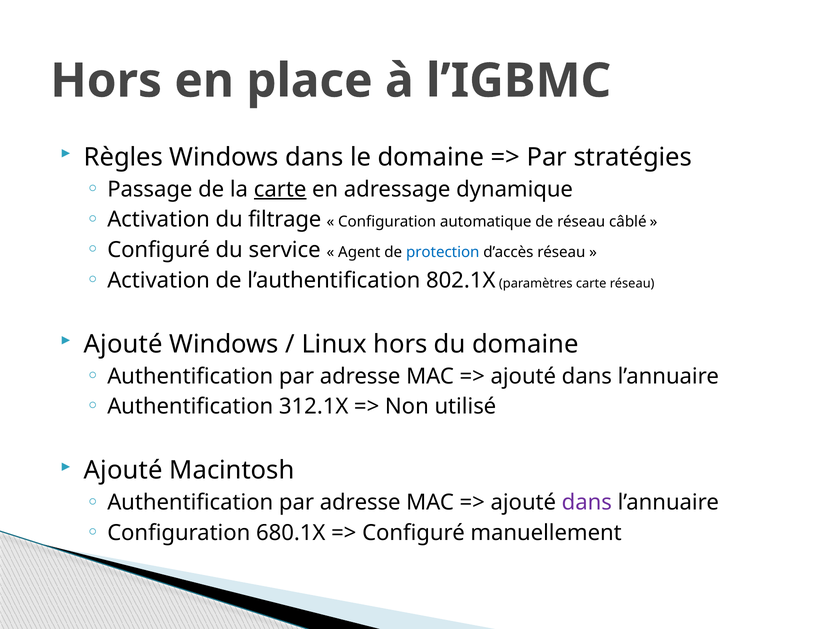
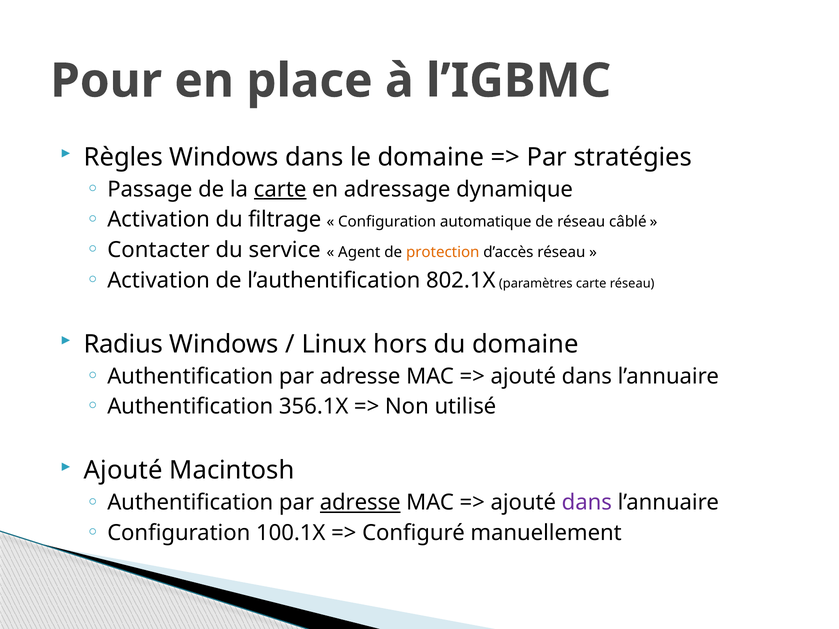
Hors at (106, 81): Hors -> Pour
Configuré at (159, 250): Configuré -> Contacter
protection colour: blue -> orange
Ajouté at (123, 344): Ajouté -> Radius
312.1X: 312.1X -> 356.1X
adresse at (360, 503) underline: none -> present
680.1X: 680.1X -> 100.1X
